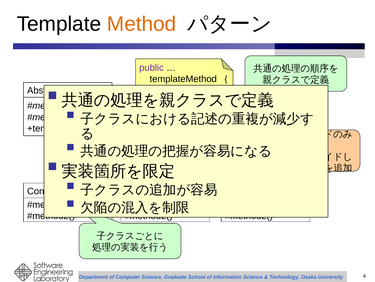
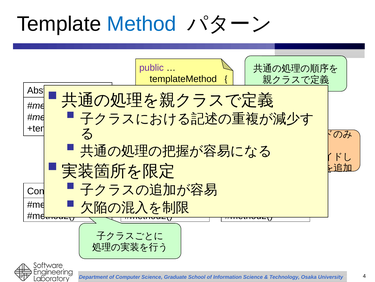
Method colour: orange -> blue
